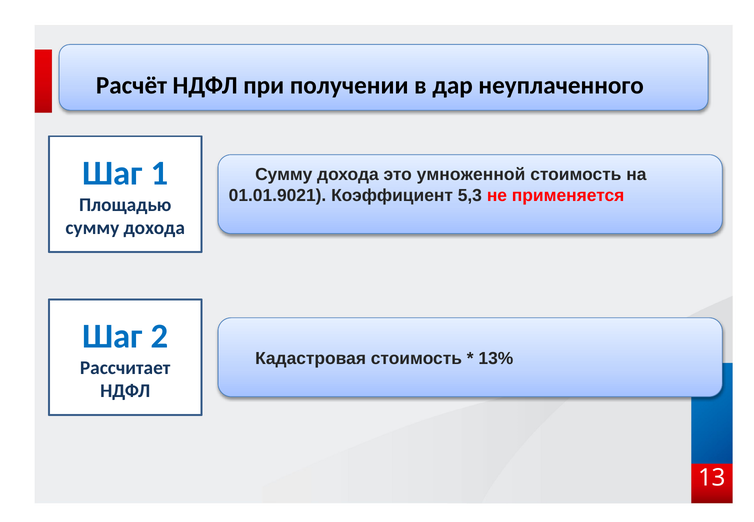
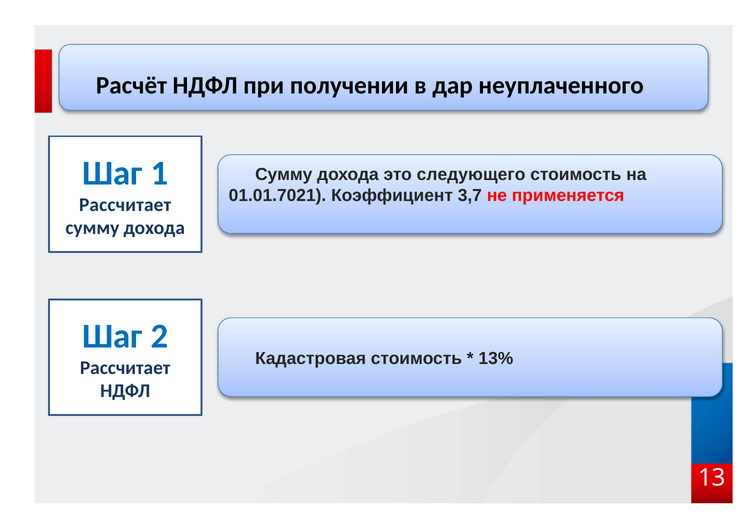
умноженной: умноженной -> следующего
01.01.9021: 01.01.9021 -> 01.01.7021
5,3: 5,3 -> 3,7
Площадью at (125, 205): Площадью -> Рассчитает
